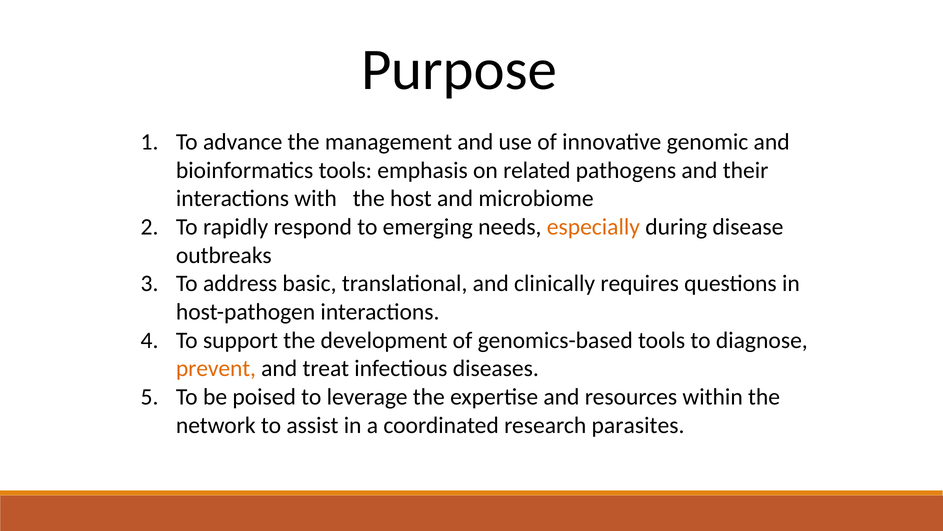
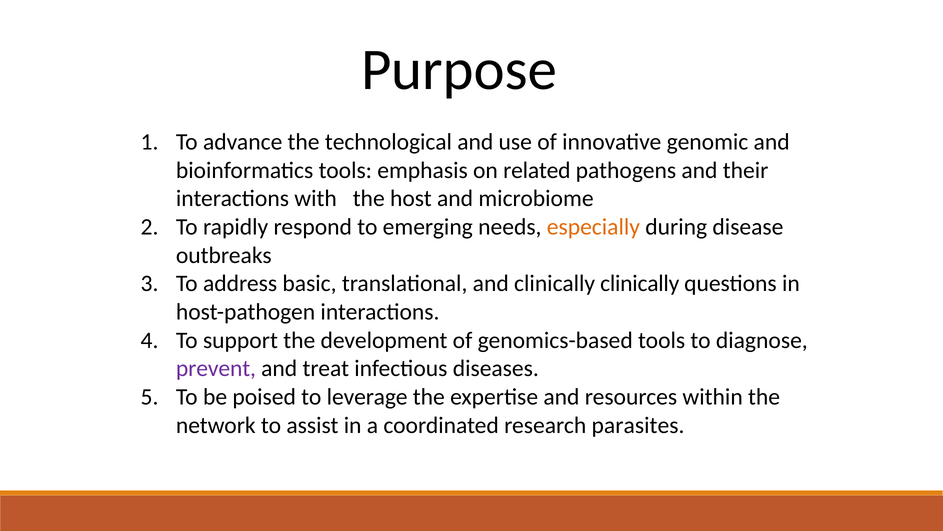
management: management -> technological
clinically requires: requires -> clinically
prevent colour: orange -> purple
